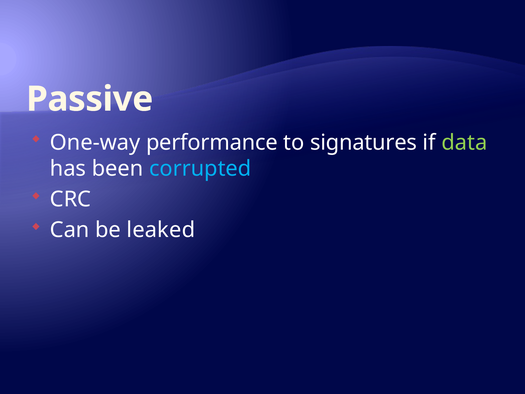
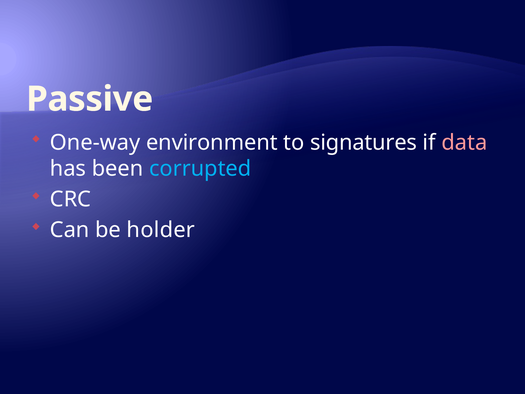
performance: performance -> environment
data colour: light green -> pink
leaked: leaked -> holder
